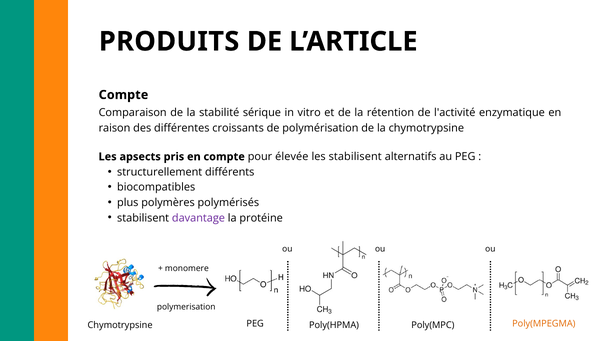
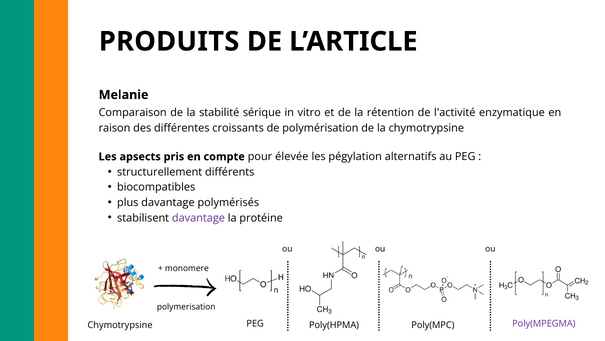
Compte at (123, 95): Compte -> Melanie
les stabilisent: stabilisent -> pégylation
plus polymères: polymères -> davantage
Poly(MPEGMA colour: orange -> purple
